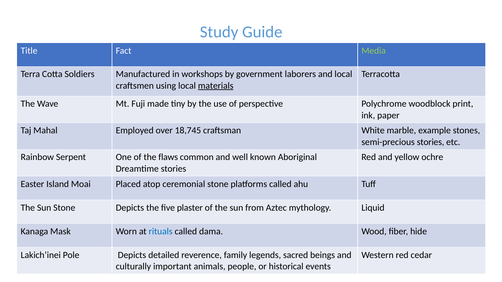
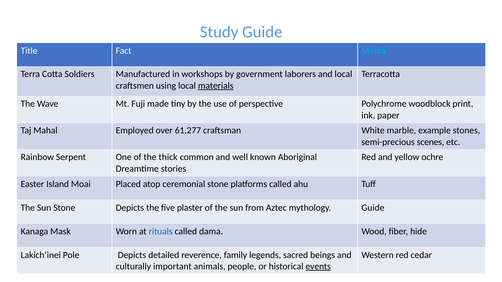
Media colour: light green -> light blue
18,745: 18,745 -> 61,277
semi-precious stories: stories -> scenes
flaws: flaws -> thick
mythology Liquid: Liquid -> Guide
events underline: none -> present
